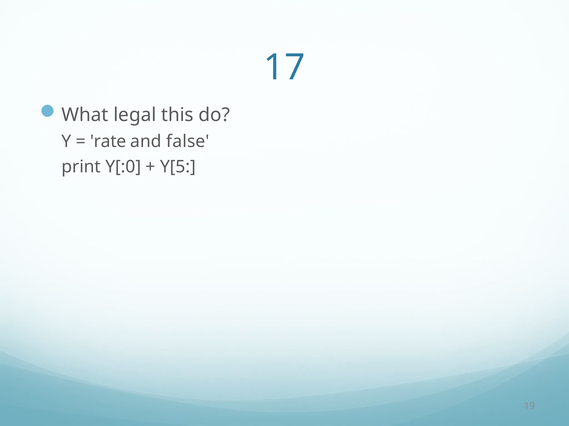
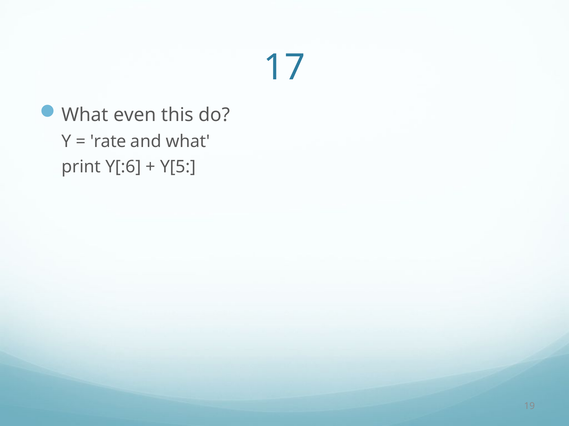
legal: legal -> even
and false: false -> what
Y[:0: Y[:0 -> Y[:6
